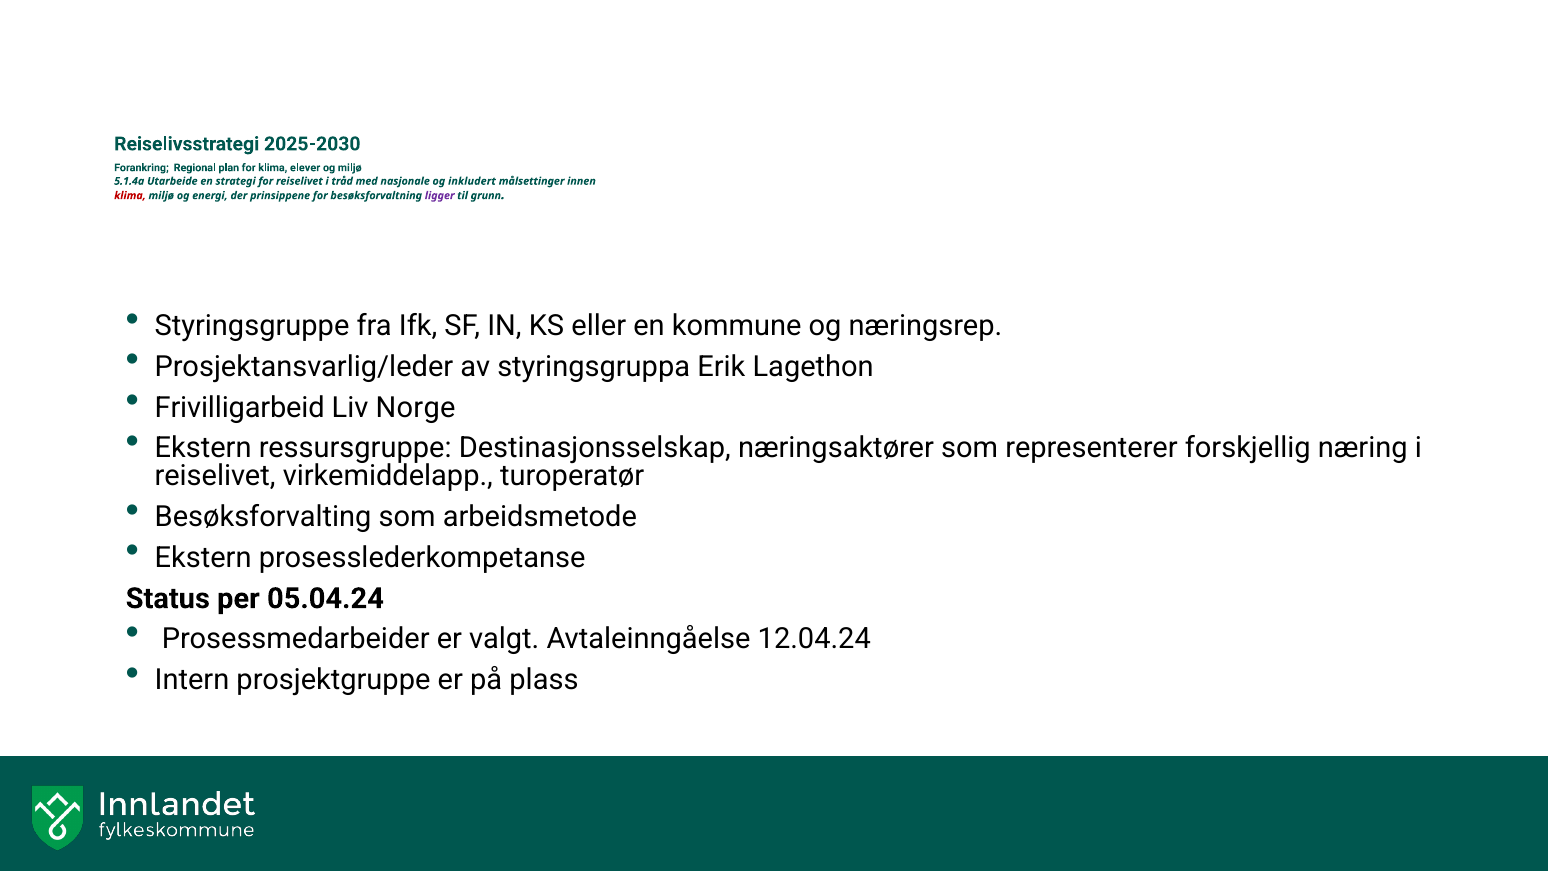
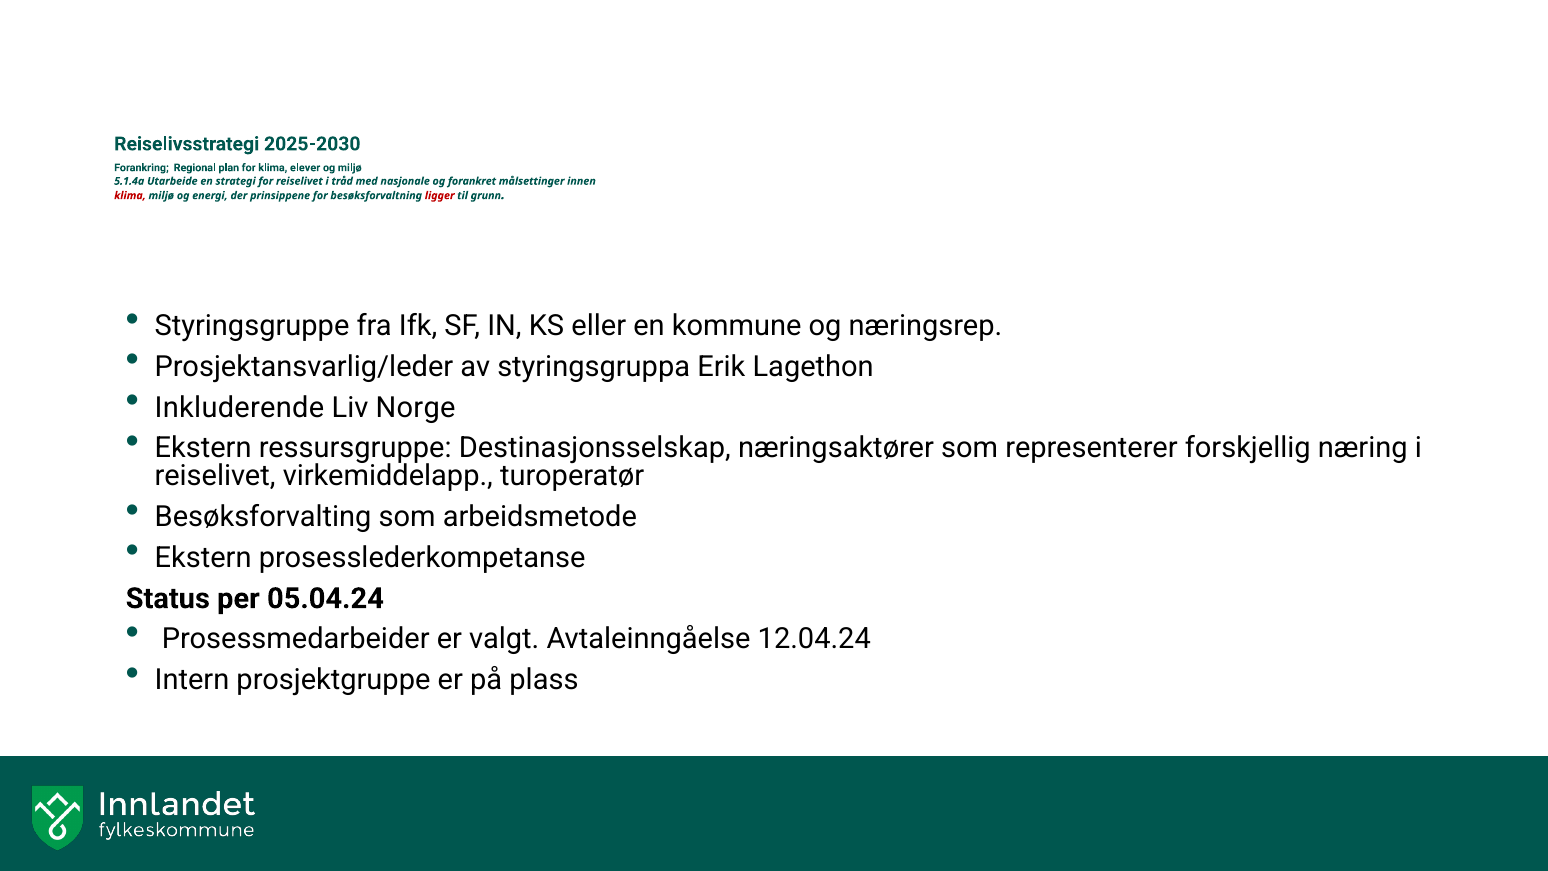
inkludert: inkludert -> forankret
ligger colour: purple -> red
Frivilligarbeid: Frivilligarbeid -> Inkluderende
